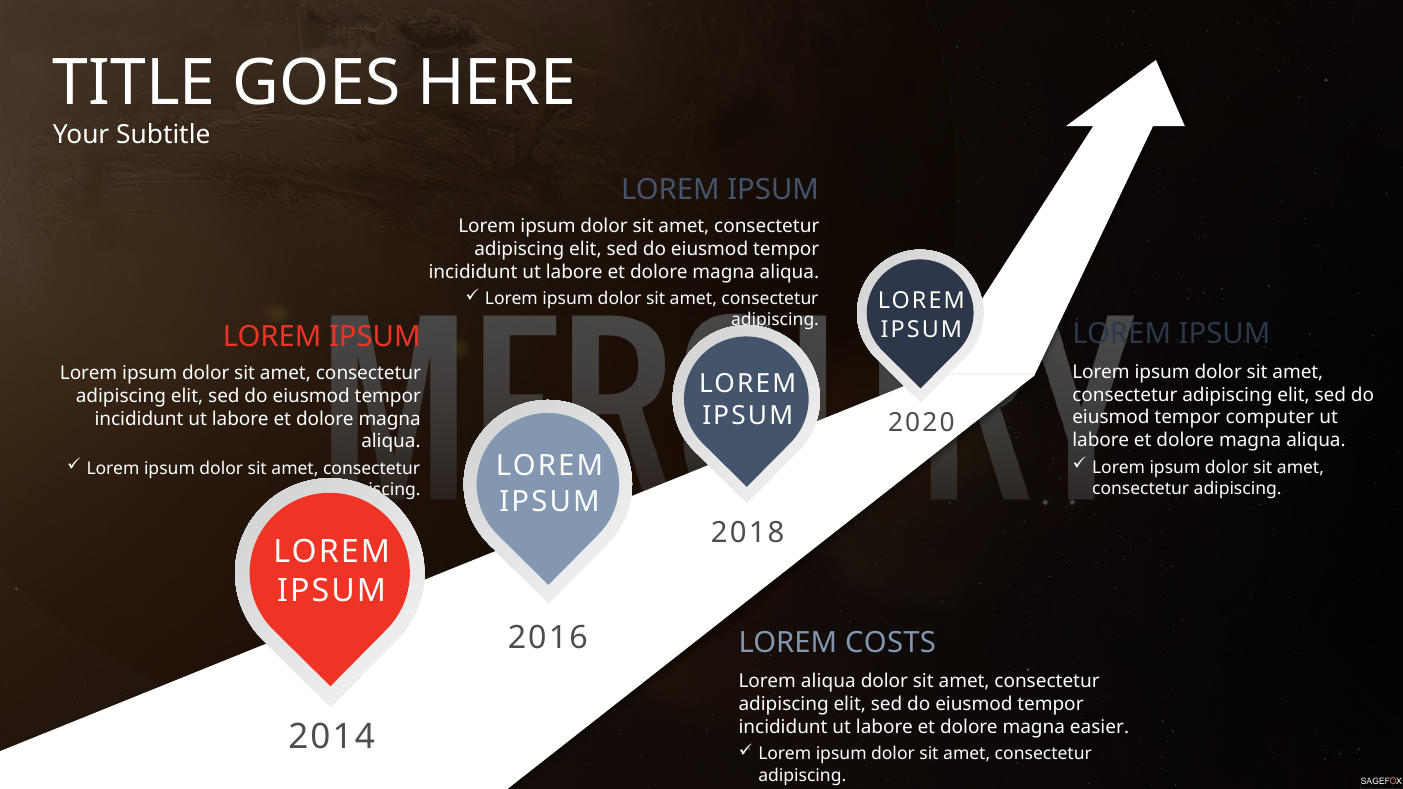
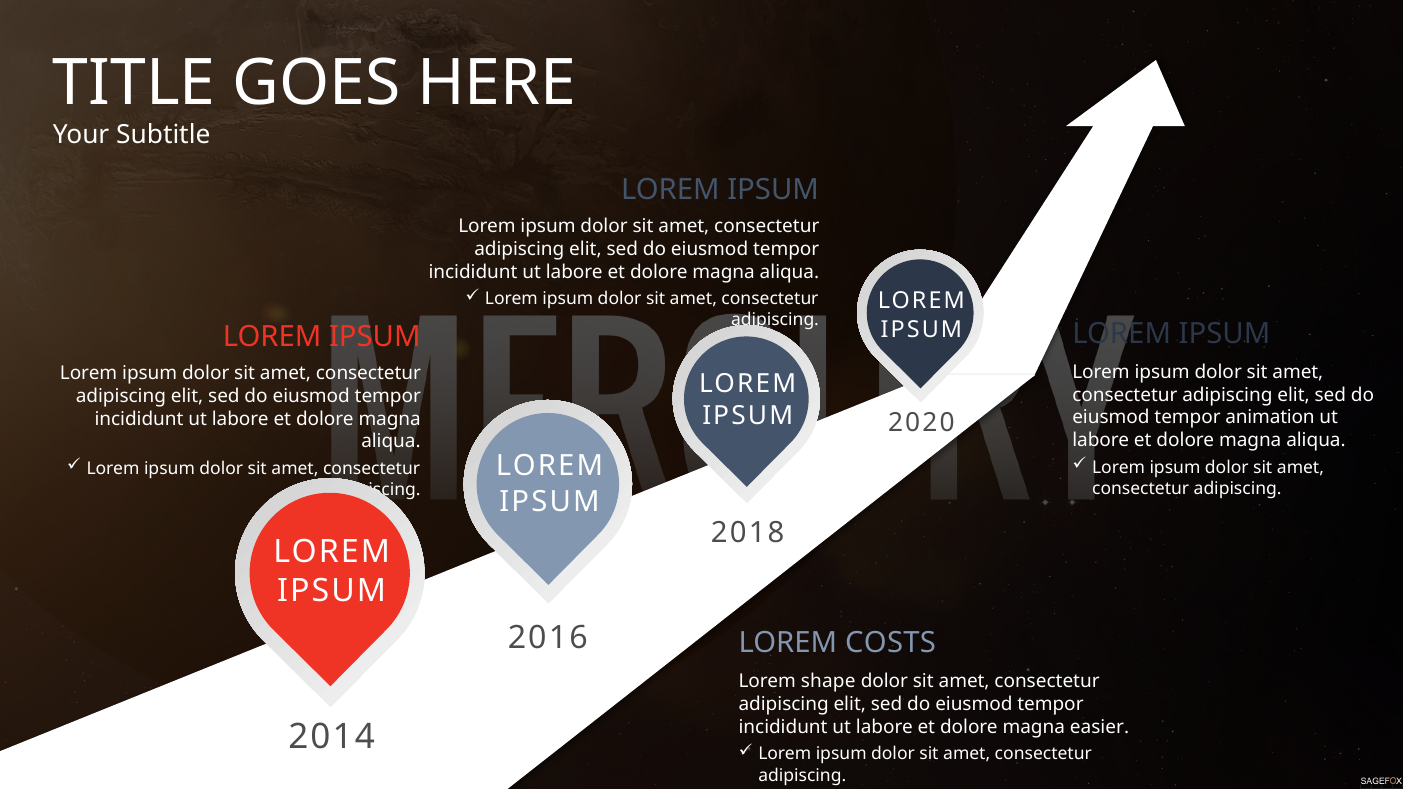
computer: computer -> animation
Lorem aliqua: aliqua -> shape
